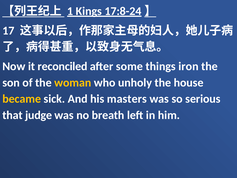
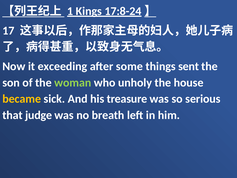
reconciled: reconciled -> exceeding
iron: iron -> sent
woman colour: yellow -> light green
masters: masters -> treasure
